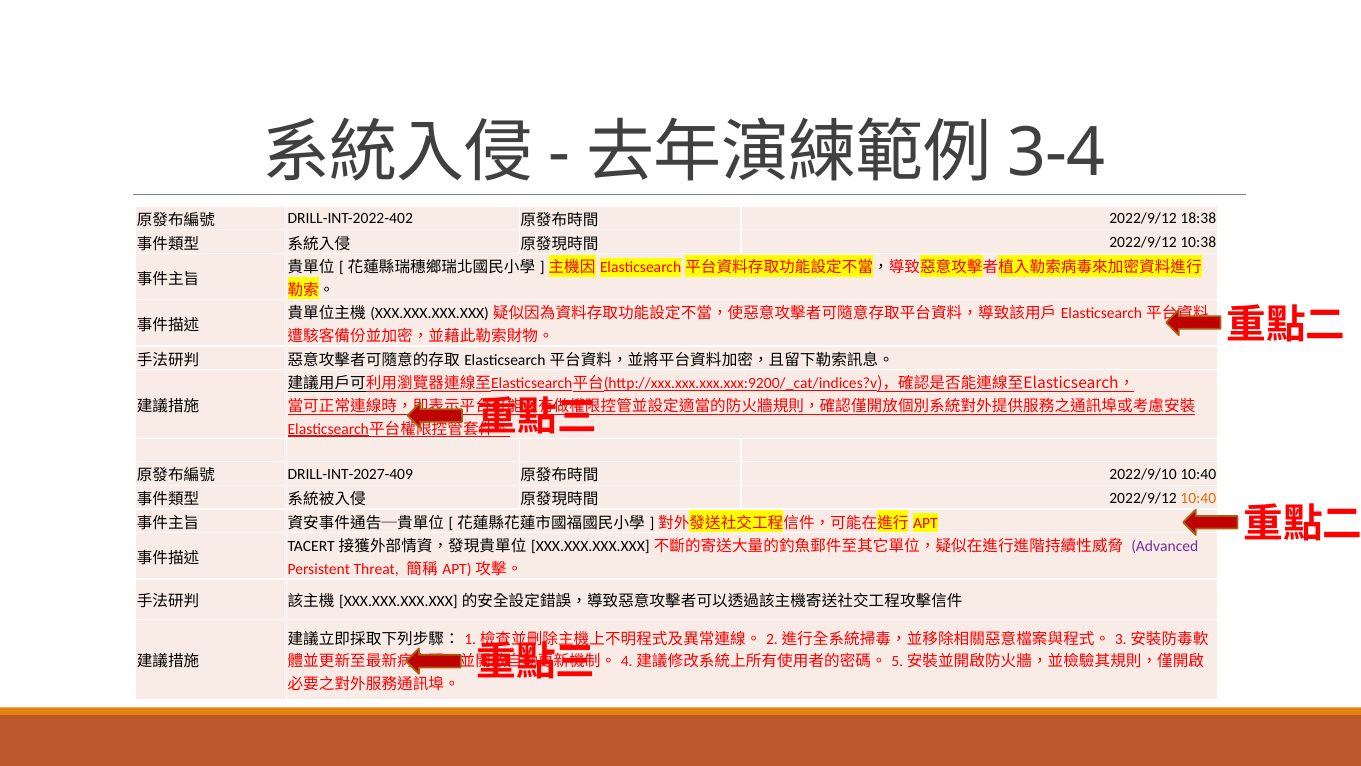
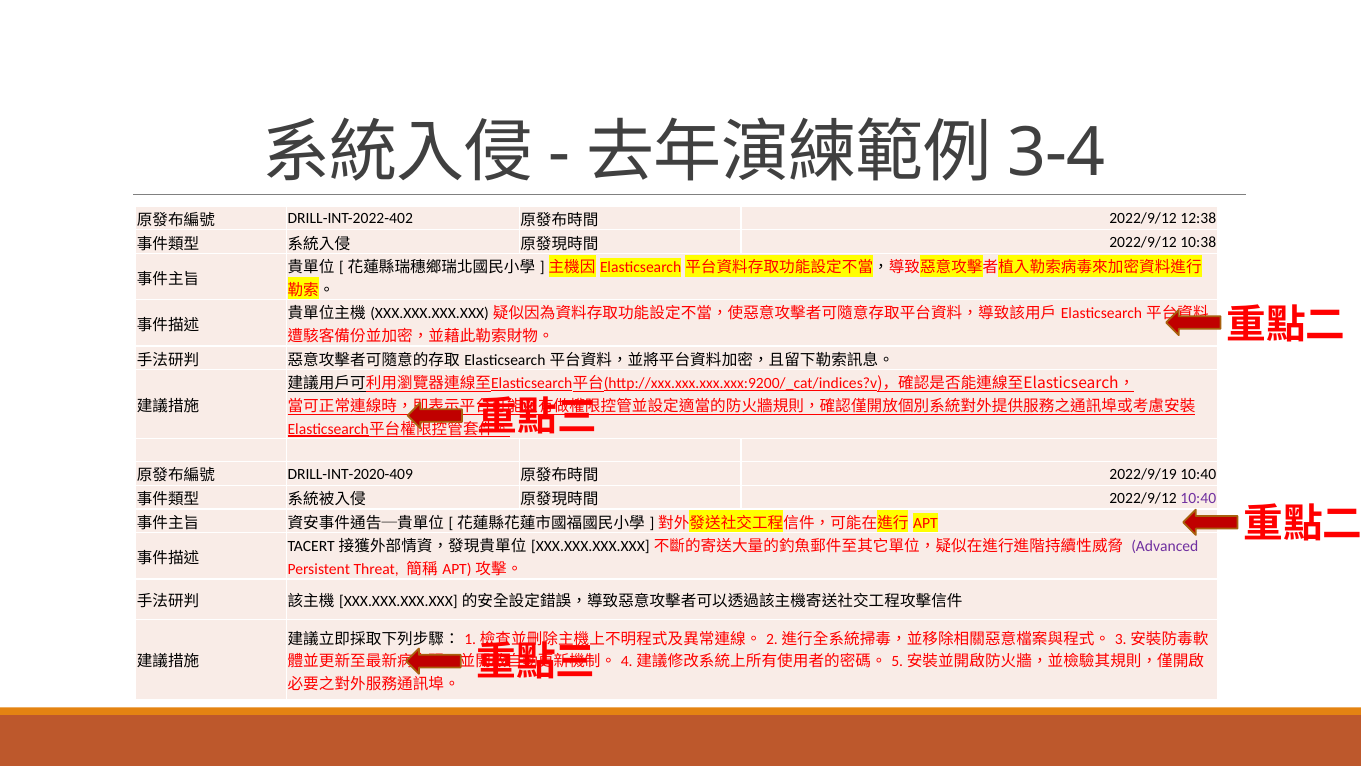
18:38: 18:38 -> 12:38
DRILL-INT-2027-409: DRILL-INT-2027-409 -> DRILL-INT-2020-409
2022/9/10: 2022/9/10 -> 2022/9/19
10:40 at (1198, 498) colour: orange -> purple
